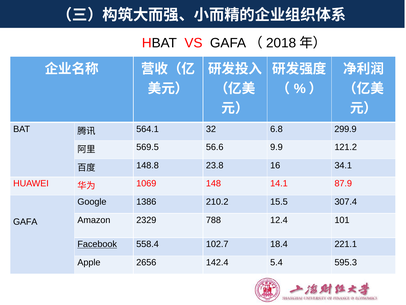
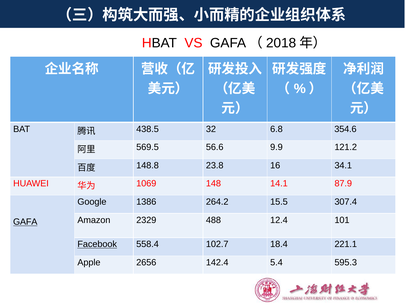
564.1: 564.1 -> 438.5
299.9: 299.9 -> 354.6
210.2: 210.2 -> 264.2
788: 788 -> 488
GAFA underline: none -> present
